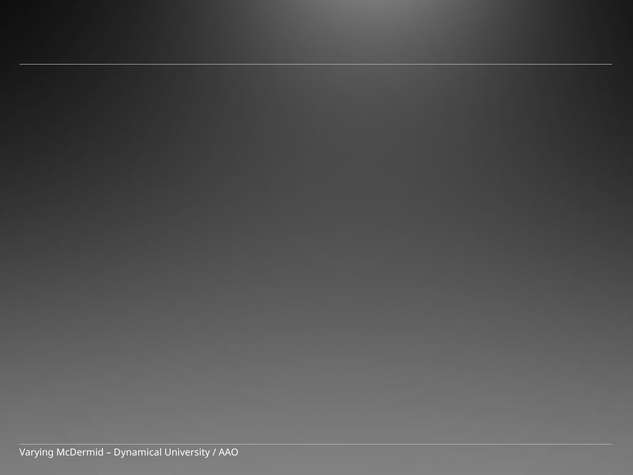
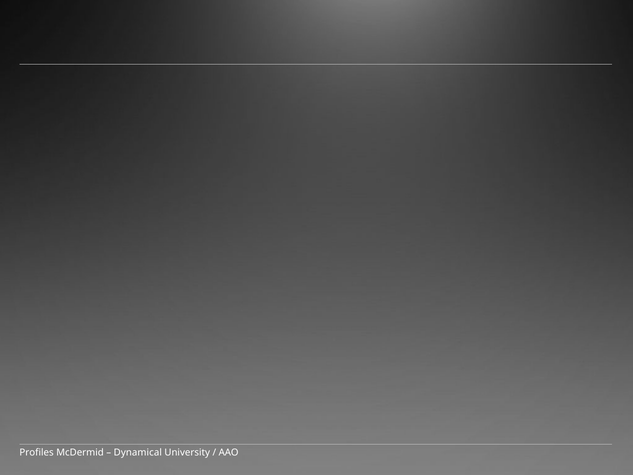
Varying: Varying -> Profiles
